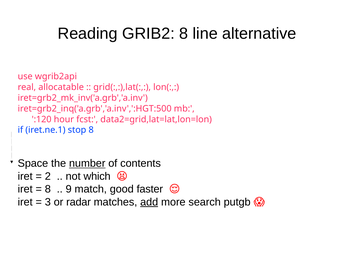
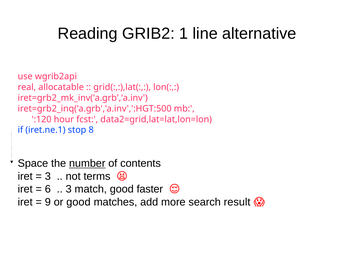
GRIB2 8: 8 -> 1
2 at (48, 176): 2 -> 3
which: which -> terms
8 at (48, 189): 8 -> 6
9 at (69, 189): 9 -> 3
3: 3 -> 9
or radar: radar -> good
add underline: present -> none
putgb: putgb -> result
